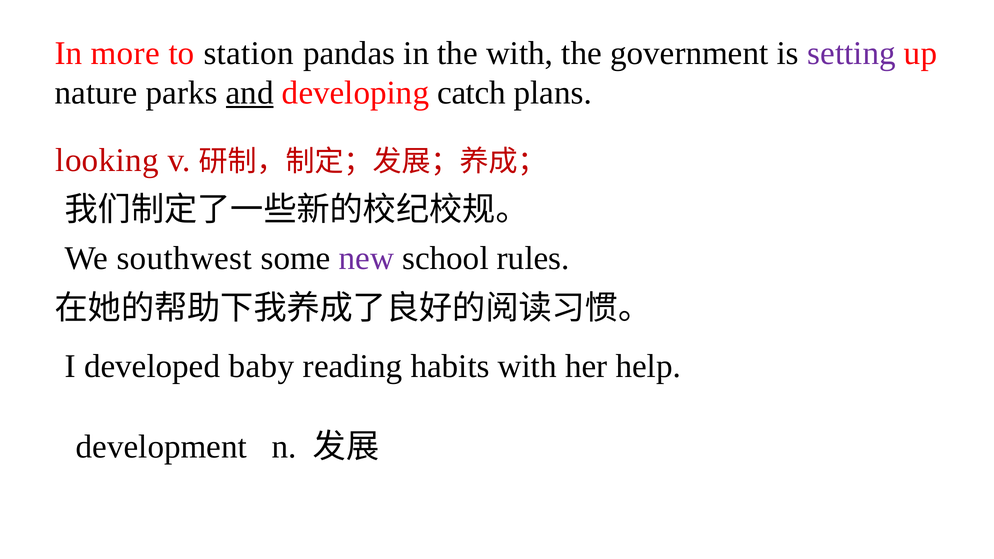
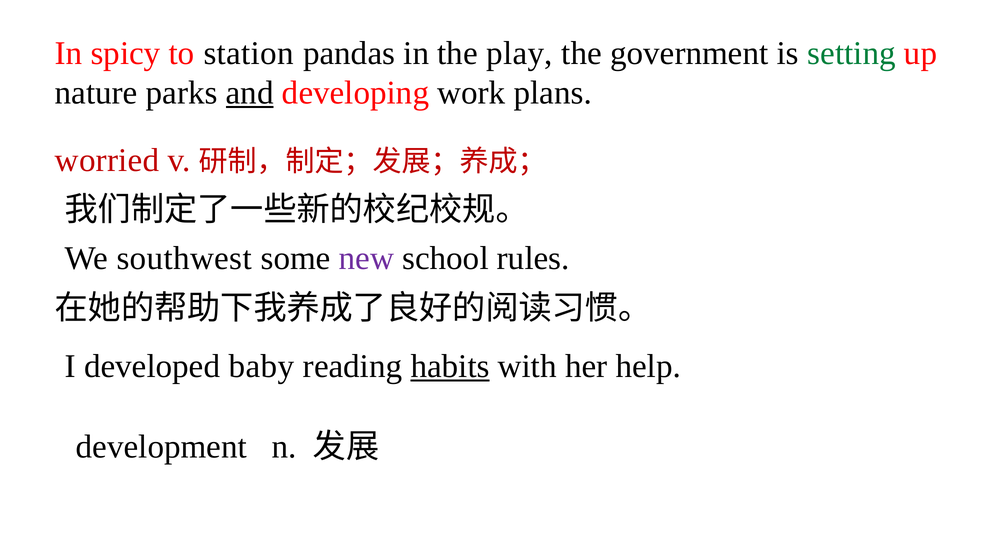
more: more -> spicy
the with: with -> play
setting colour: purple -> green
catch: catch -> work
looking: looking -> worried
habits underline: none -> present
